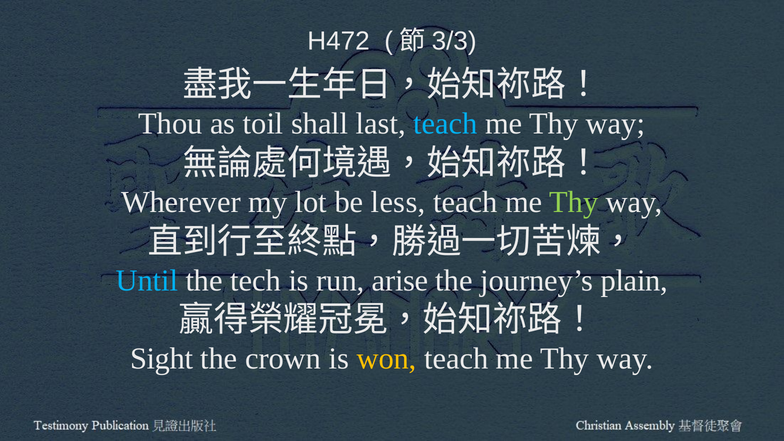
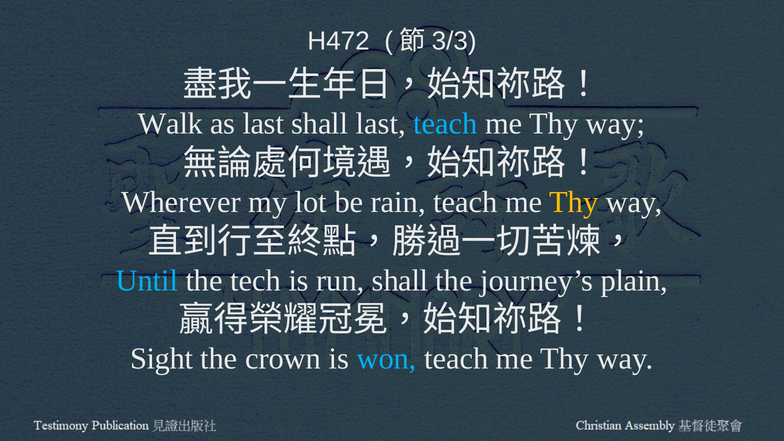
Thou: Thou -> Walk
as toil: toil -> last
less: less -> rain
Thy at (574, 202) colour: light green -> yellow
run arise: arise -> shall
won colour: yellow -> light blue
